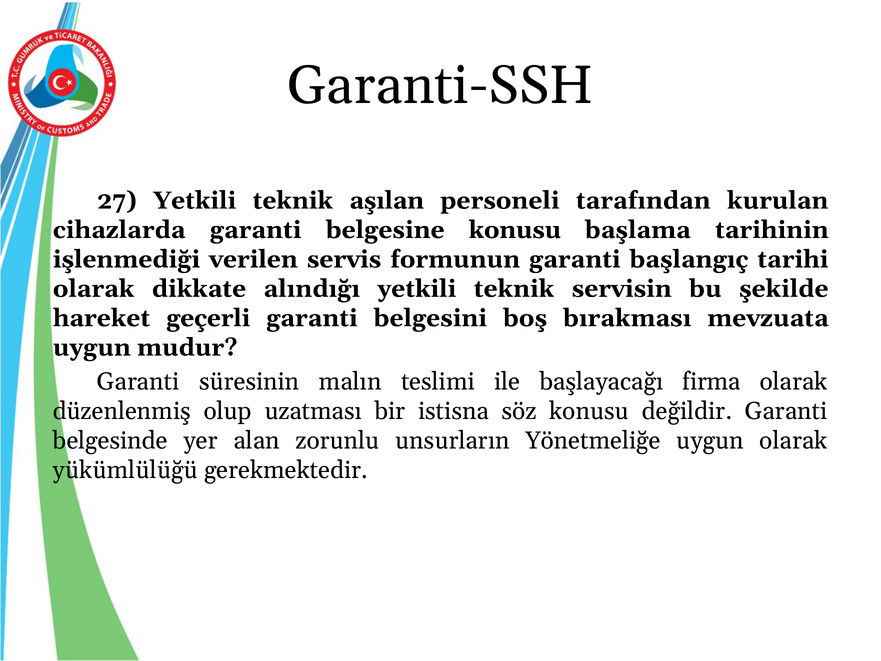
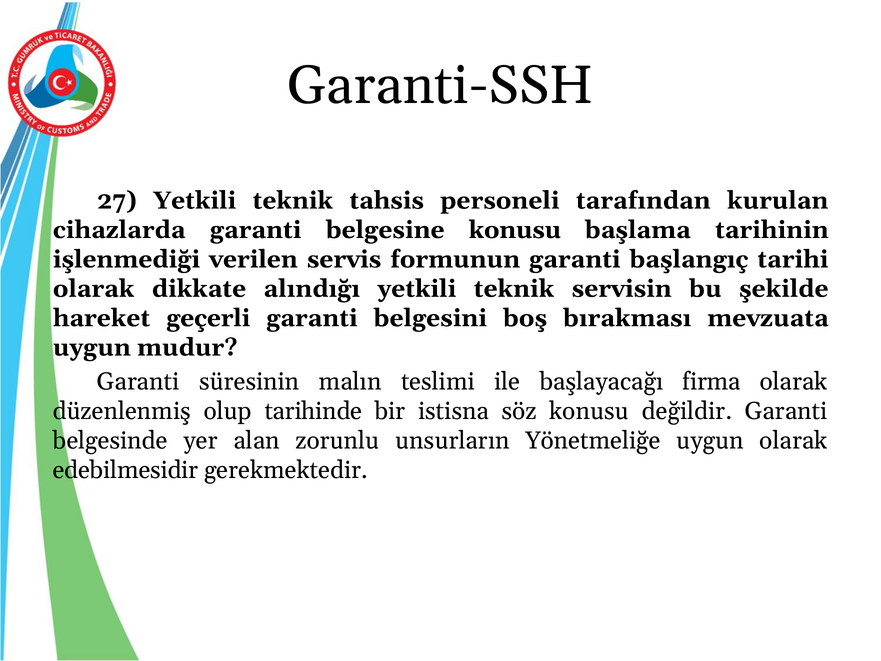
aşılan: aşılan -> tahsis
uzatması: uzatması -> tarihinde
yükümlülüğü: yükümlülüğü -> edebilmesidir
